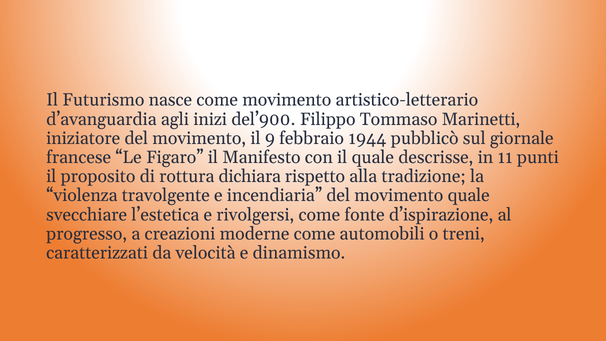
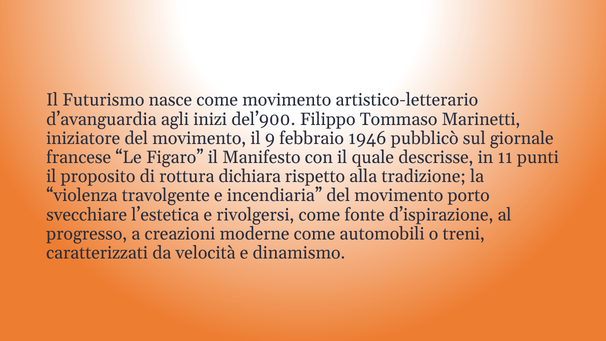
1944: 1944 -> 1946
movimento quale: quale -> porto
